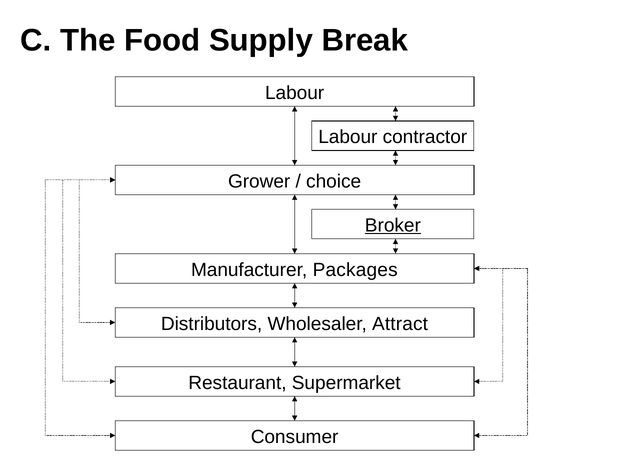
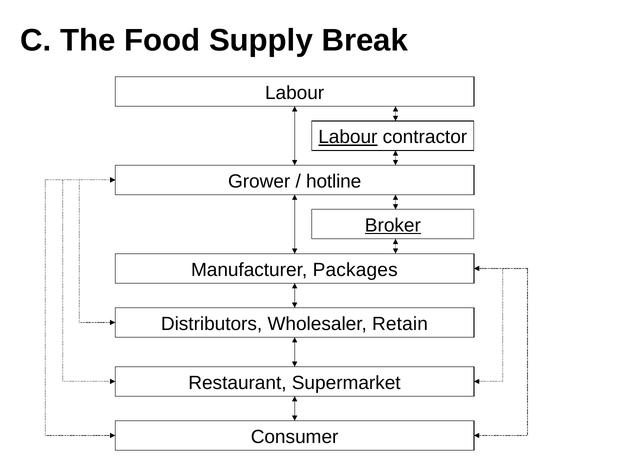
Labour at (348, 137) underline: none -> present
choice: choice -> hotline
Attract: Attract -> Retain
